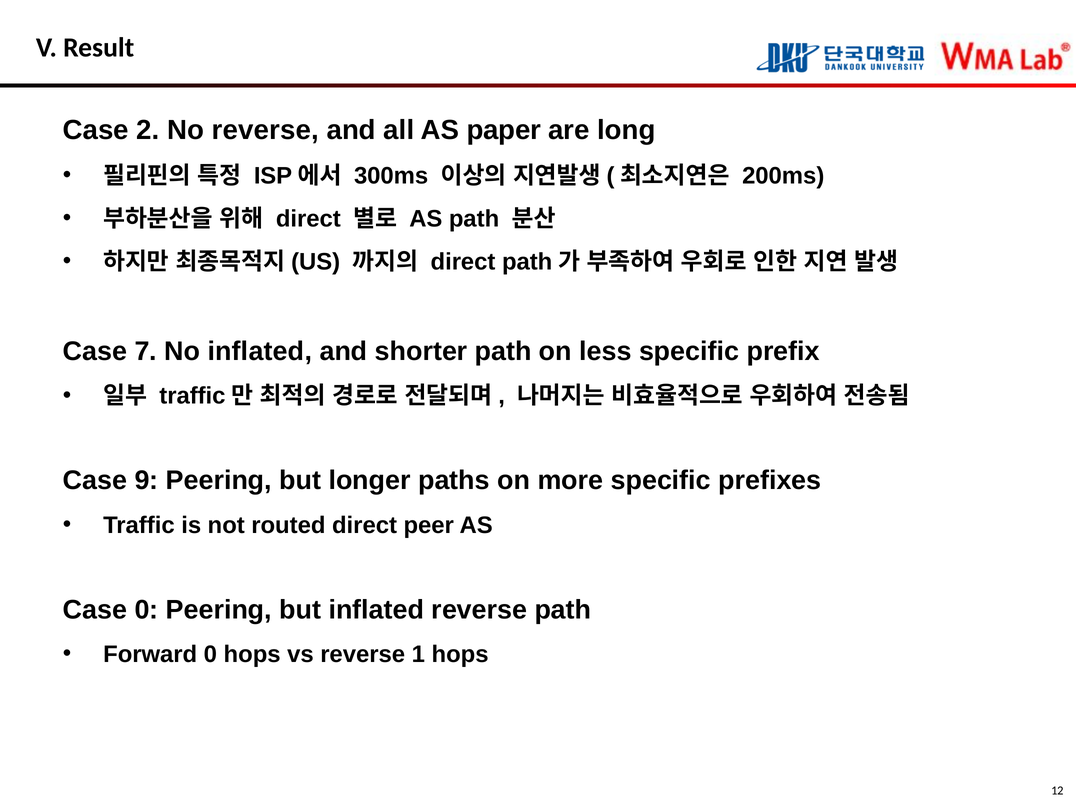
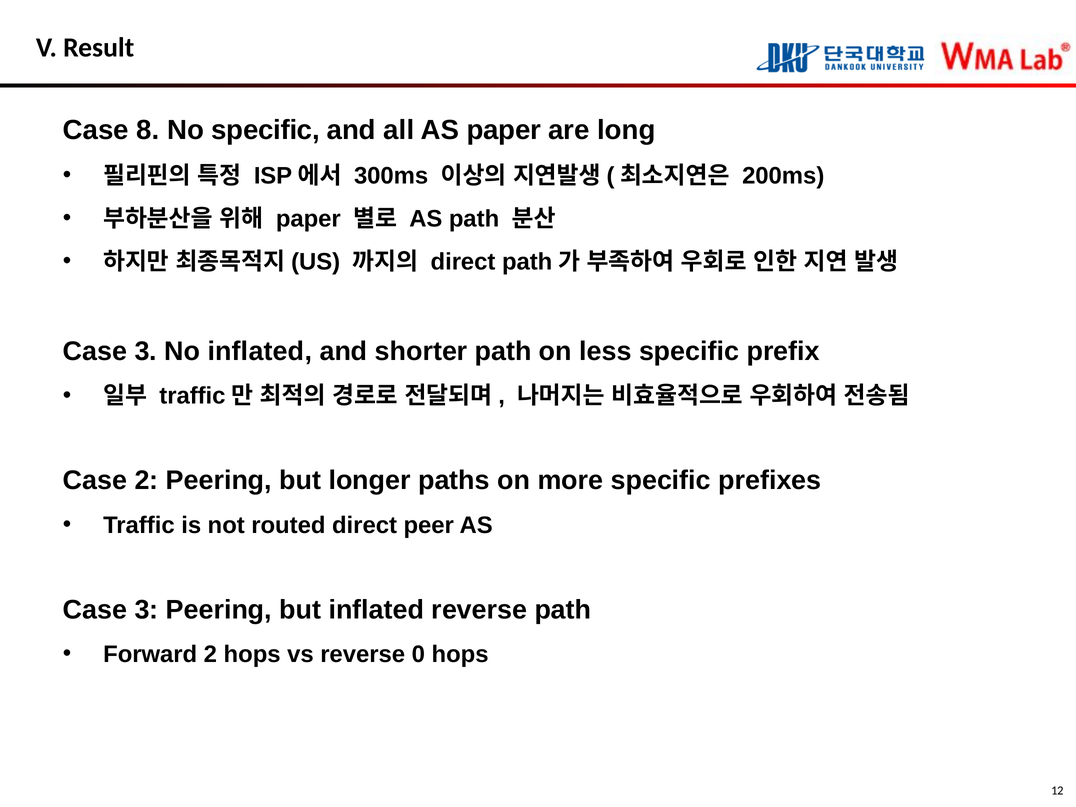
2: 2 -> 8
No reverse: reverse -> specific
direct at (308, 219): direct -> paper
7 at (146, 351): 7 -> 3
Case 9: 9 -> 2
0 at (146, 610): 0 -> 3
Forward 0: 0 -> 2
1: 1 -> 0
